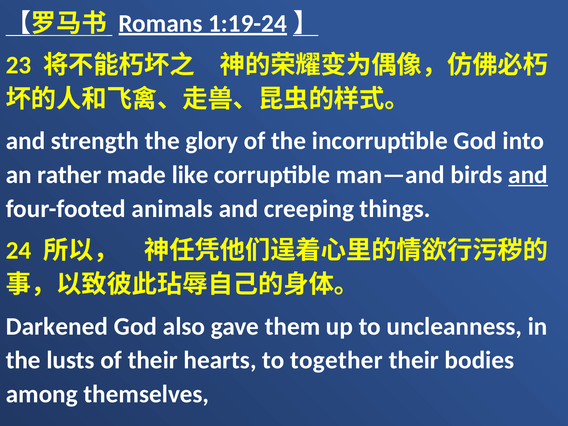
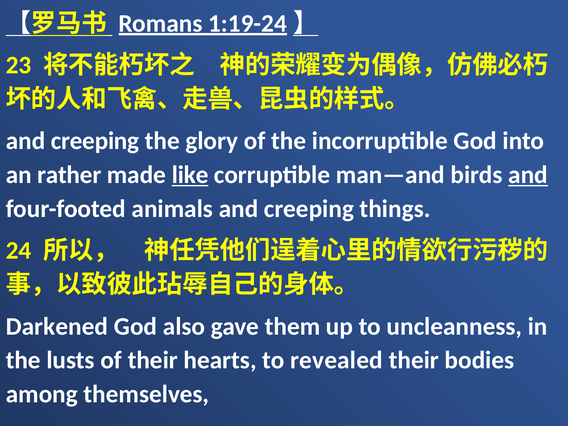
strength at (95, 141): strength -> creeping
like underline: none -> present
together: together -> revealed
